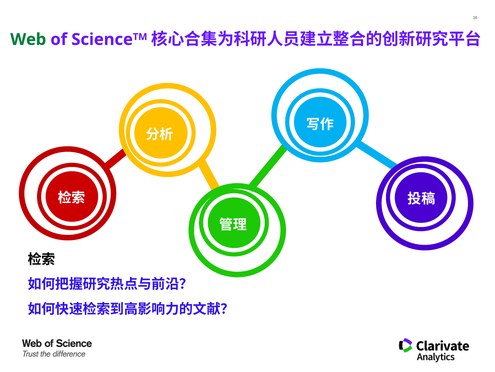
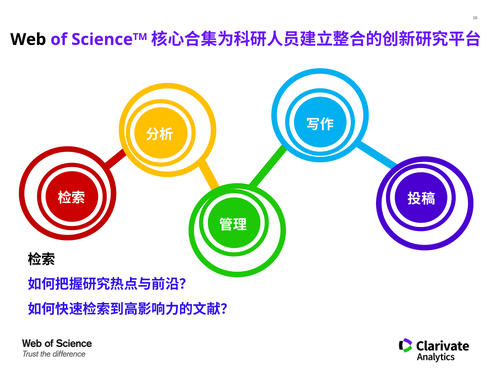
Web colour: green -> black
